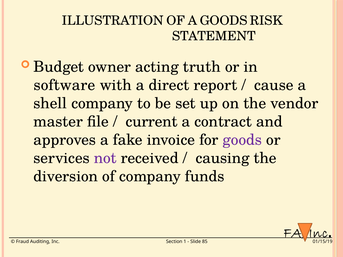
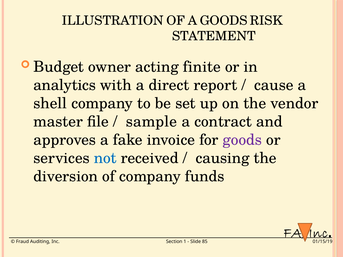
truth: truth -> finite
software: software -> analytics
current: current -> sample
not colour: purple -> blue
